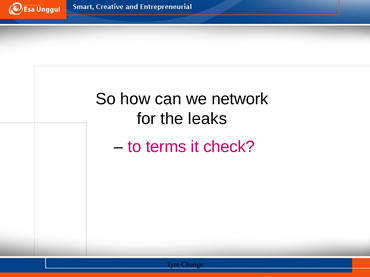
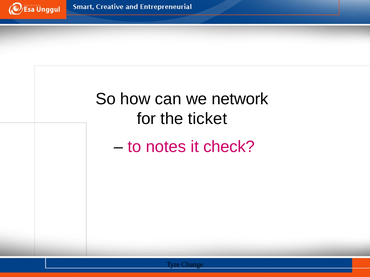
leaks: leaks -> ticket
terms: terms -> notes
